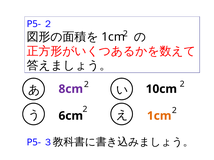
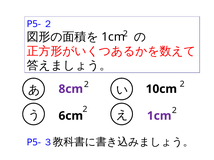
1cm at (159, 116) colour: orange -> purple
